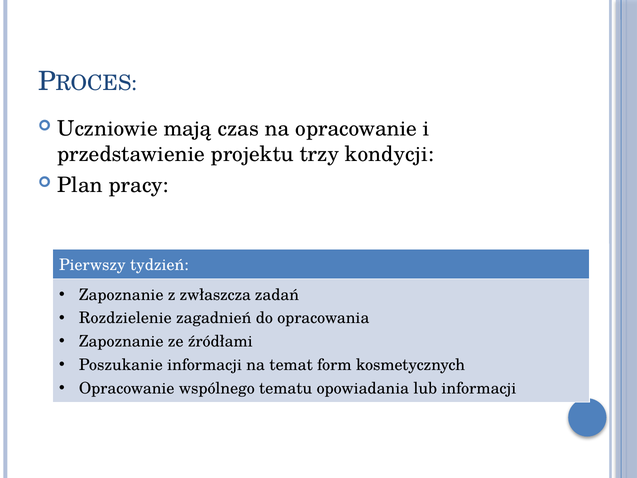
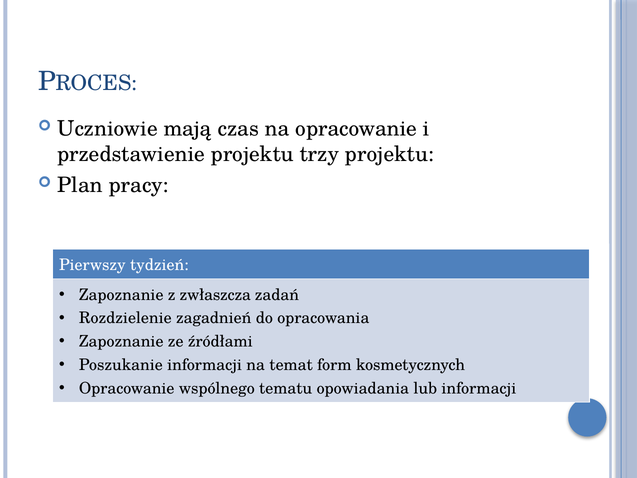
trzy kondycji: kondycji -> projektu
